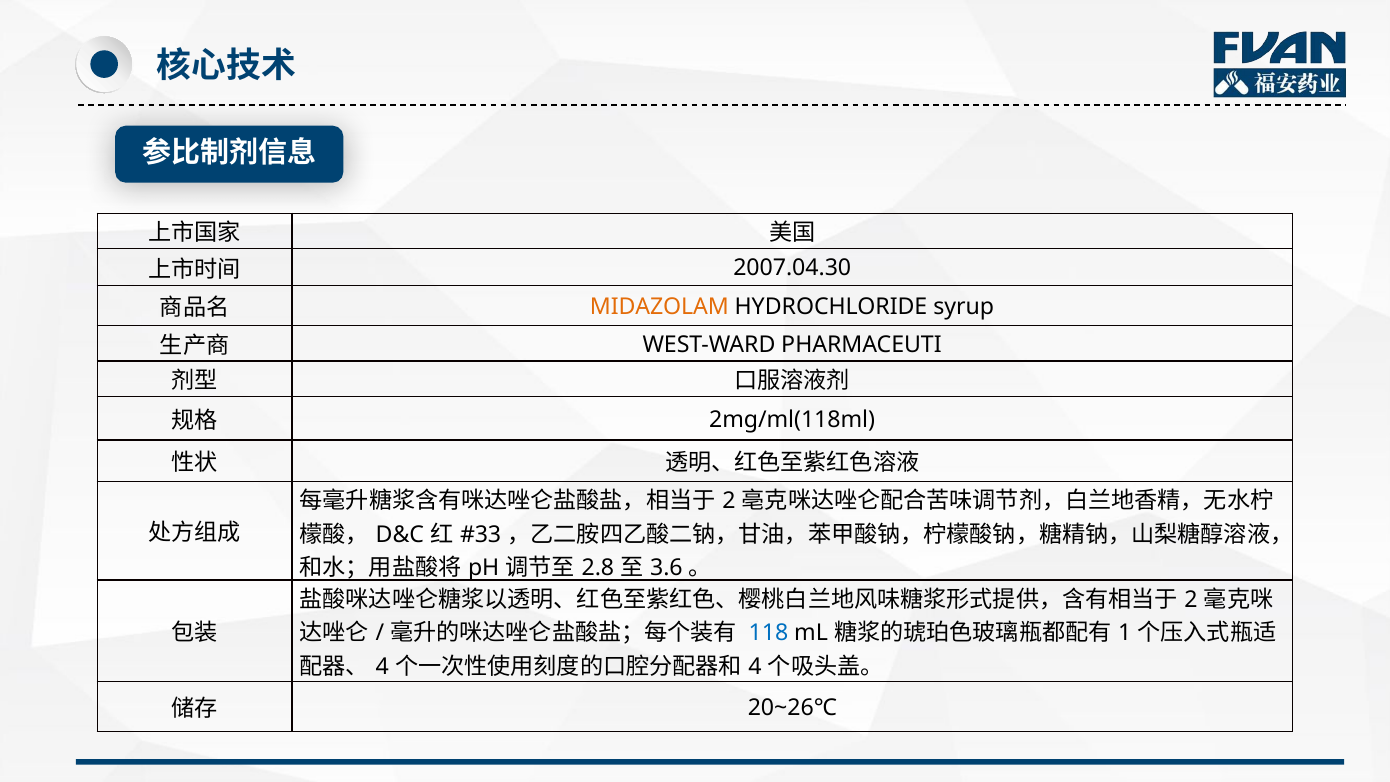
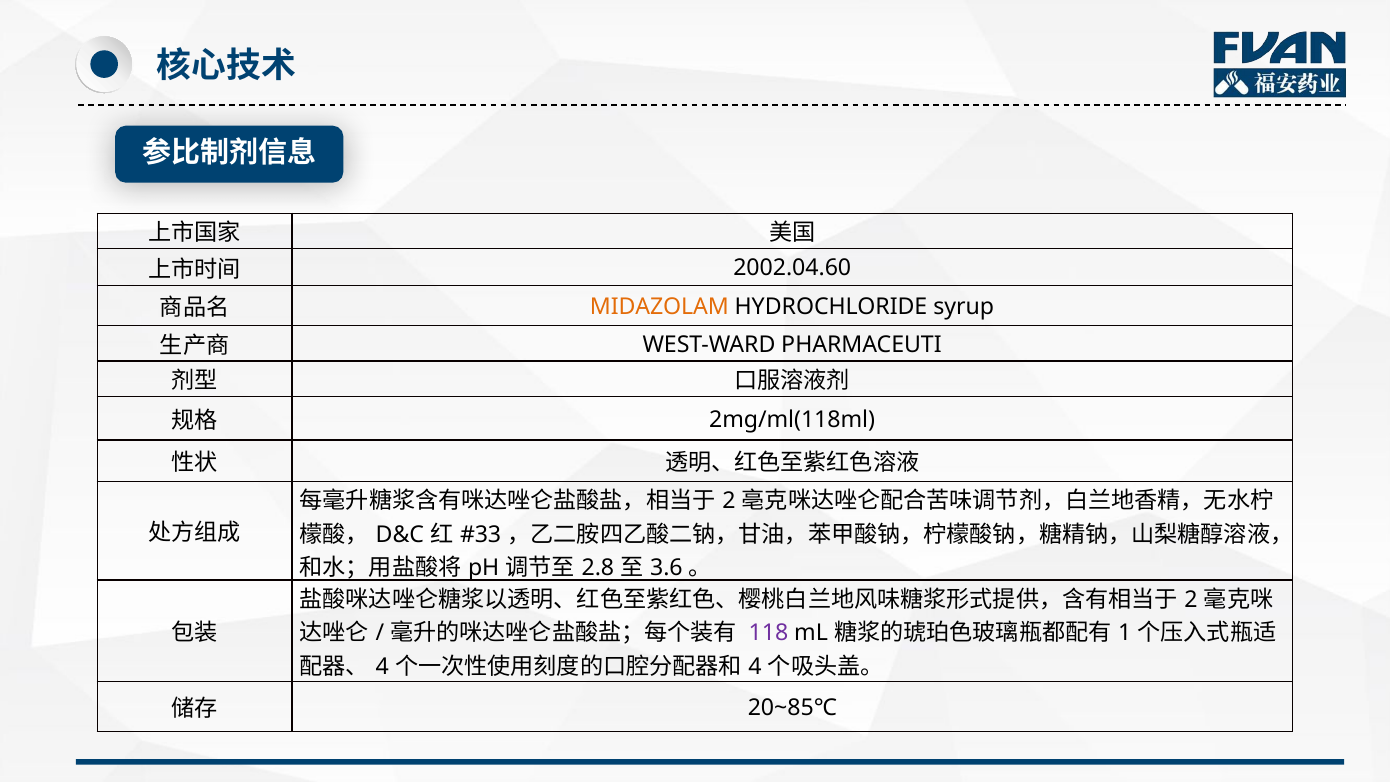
2007.04.30: 2007.04.30 -> 2002.04.60
118 colour: blue -> purple
20~26℃: 20~26℃ -> 20~85℃
